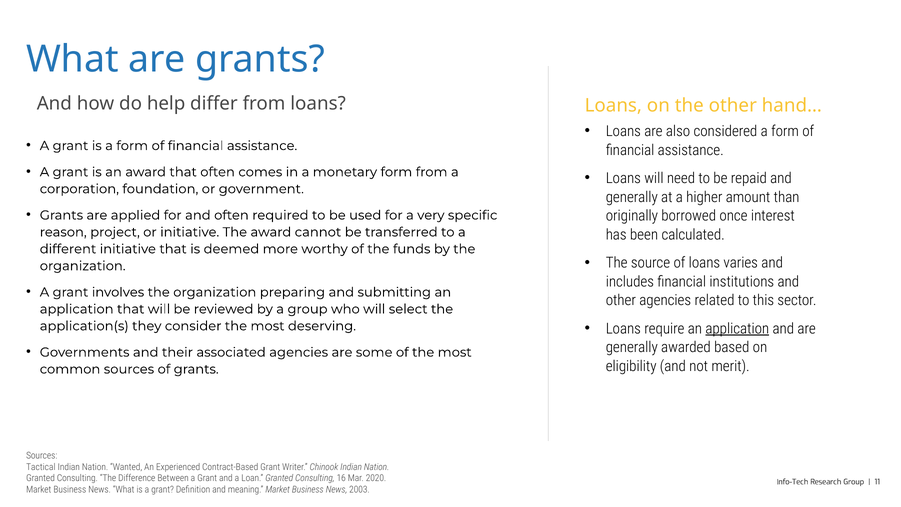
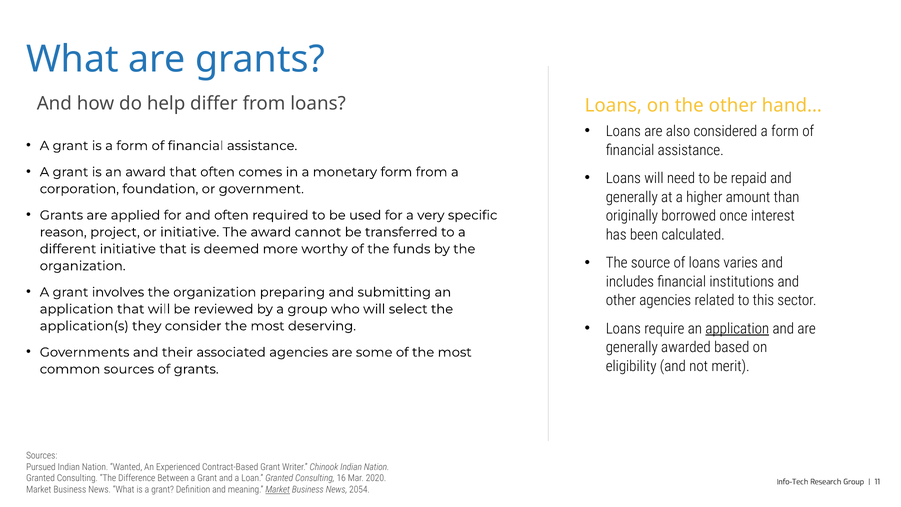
Tactical: Tactical -> Pursued
Market at (278, 489) underline: none -> present
2003: 2003 -> 2054
